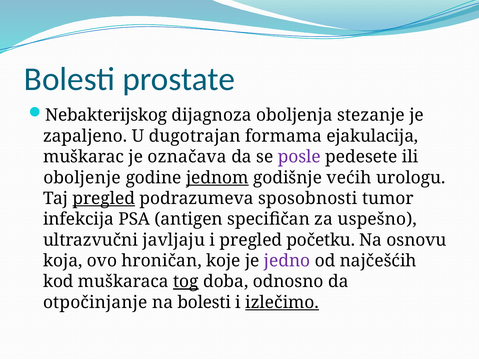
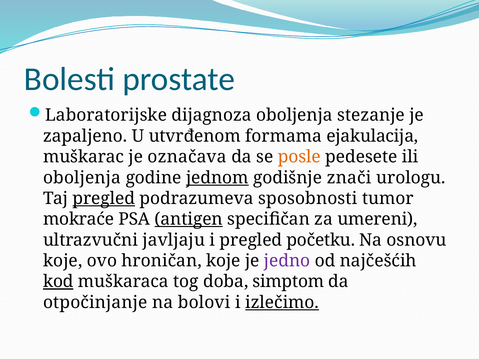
Nebakterijskog: Nebakterijskog -> Laboratorijske
dugotrajan: dugotrajan -> utvrđenom
posle colour: purple -> orange
oboljenje at (82, 178): oboljenje -> oboljenja
većih: većih -> znači
infekcija: infekcija -> mokraće
antigen underline: none -> present
uspešno: uspešno -> umereni
koja at (63, 261): koja -> koje
kod underline: none -> present
tog underline: present -> none
odnosno: odnosno -> simptom
na bolesti: bolesti -> bolovi
